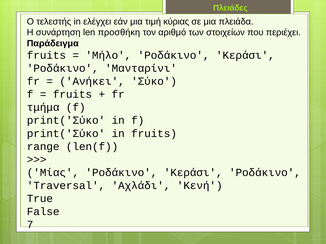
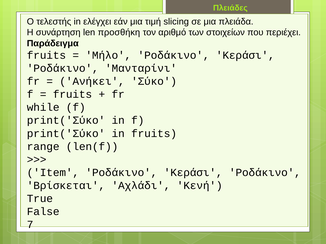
κύριας: κύριας -> slicing
τμήμα: τμήμα -> while
Μίας: Μίας -> Item
Traversal: Traversal -> Βρίσκεται
